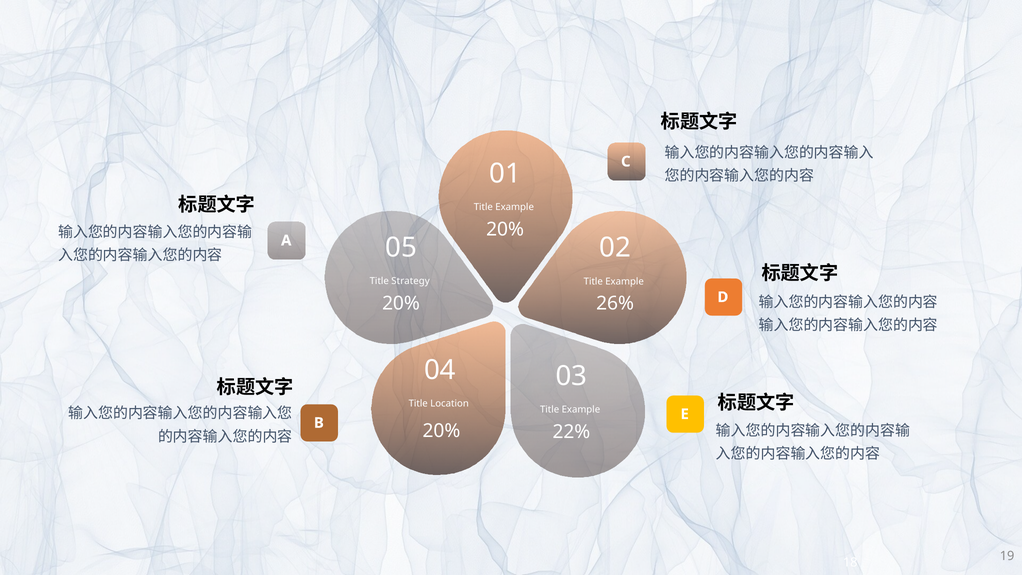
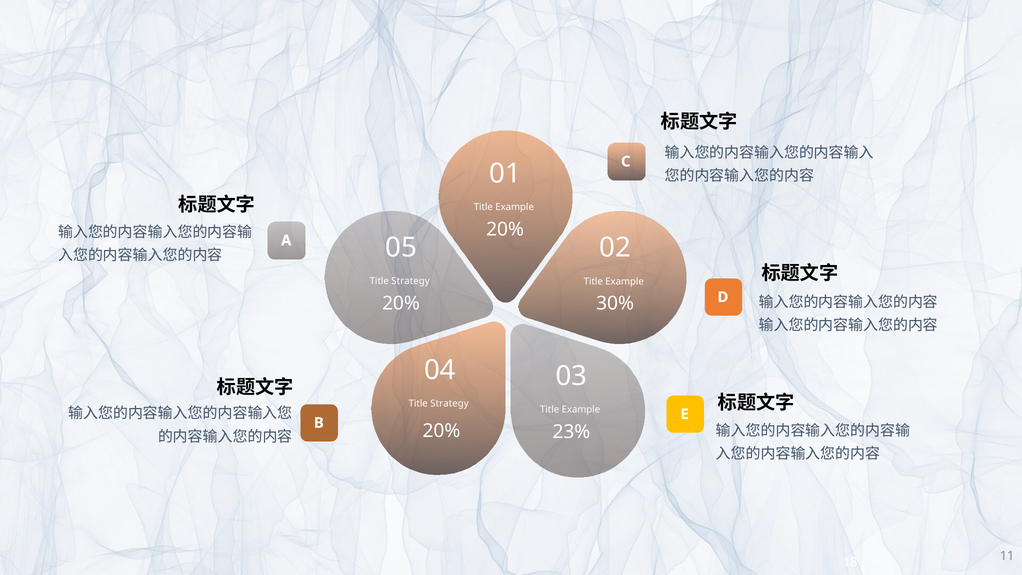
26%: 26% -> 30%
Location at (450, 404): Location -> Strategy
22%: 22% -> 23%
19: 19 -> 11
